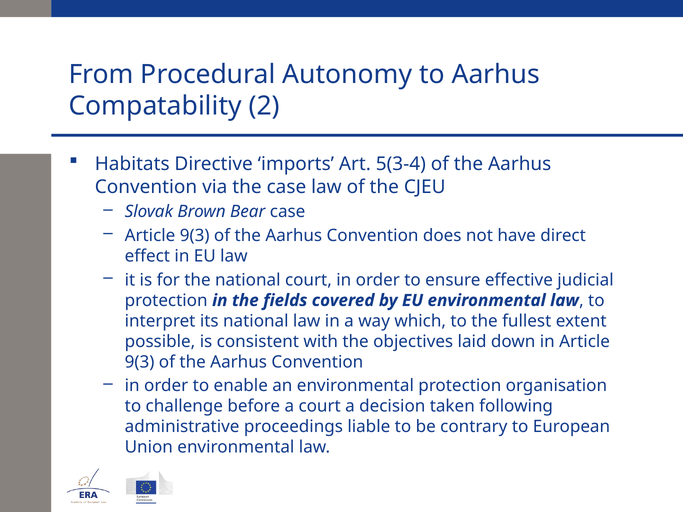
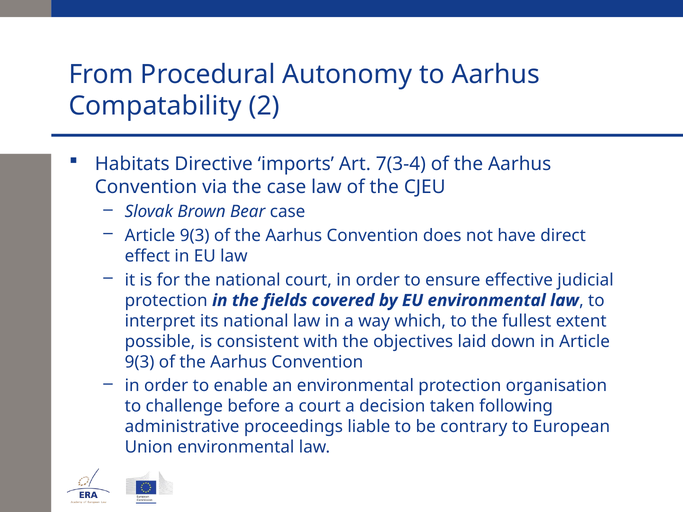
5(3-4: 5(3-4 -> 7(3-4
